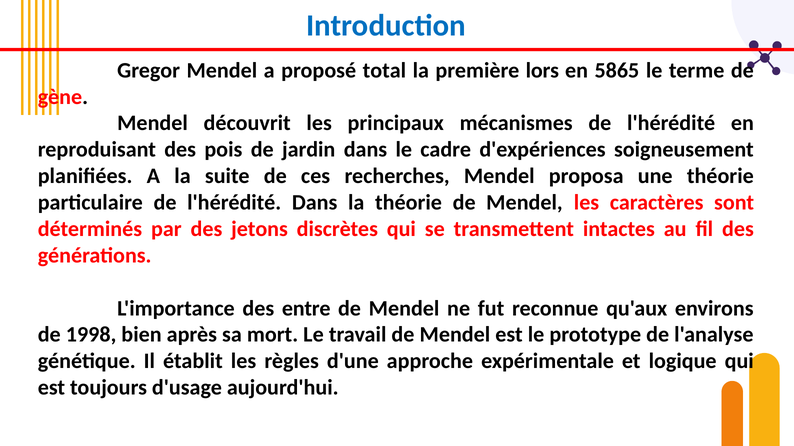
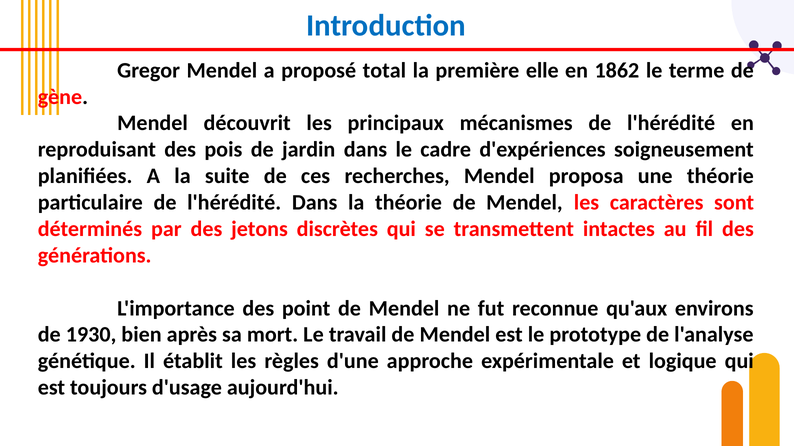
lors: lors -> elle
5865: 5865 -> 1862
entre: entre -> point
1998: 1998 -> 1930
